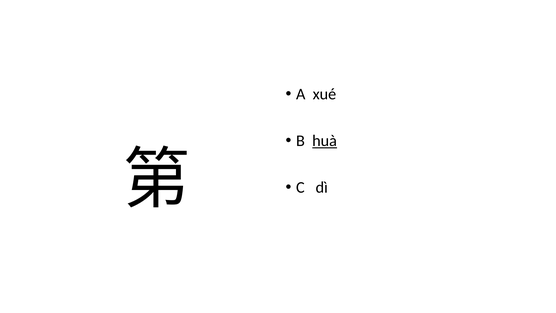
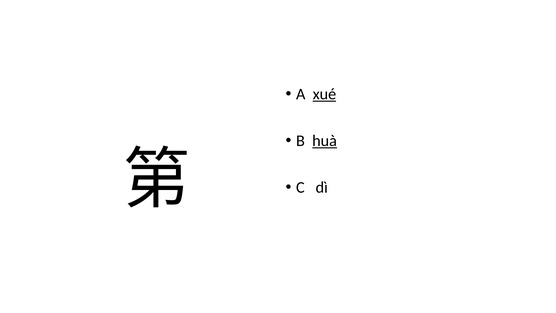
xué underline: none -> present
